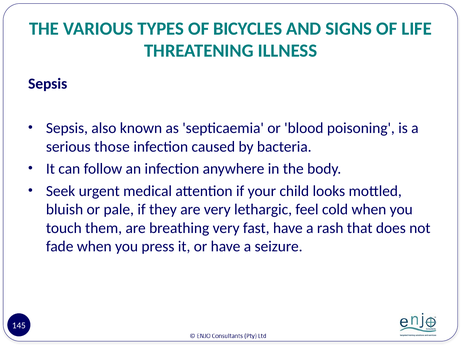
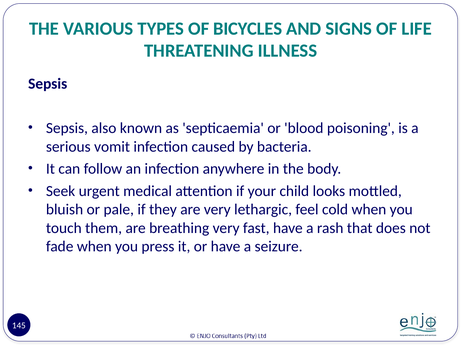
those: those -> vomit
